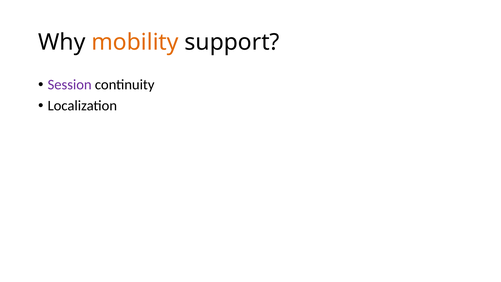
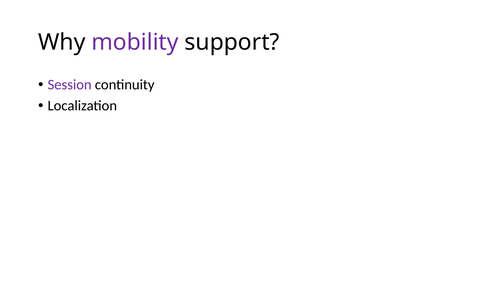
mobility colour: orange -> purple
